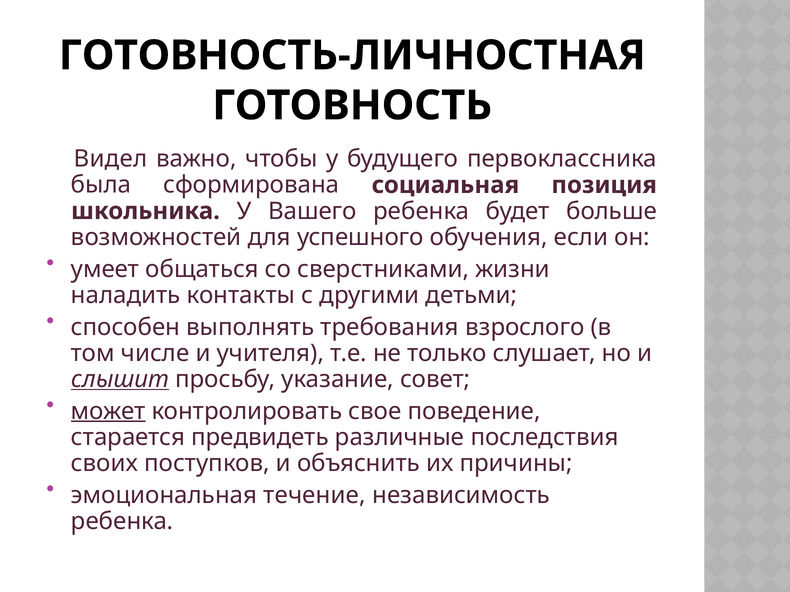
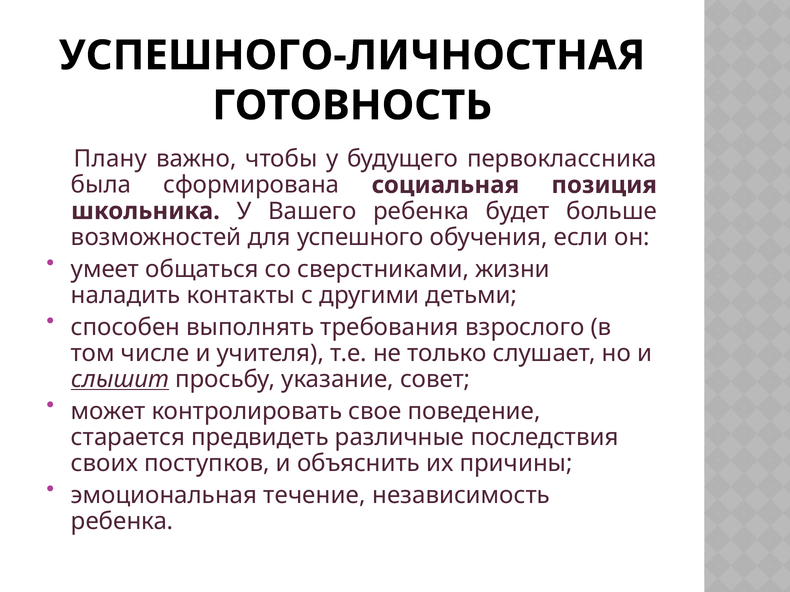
ГОТОВНОСТЬ-ЛИЧНОСТНАЯ: ГОТОВНОСТЬ-ЛИЧНОСТНАЯ -> УСПЕШНОГО-ЛИЧНОСТНАЯ
Видел: Видел -> Плану
может underline: present -> none
